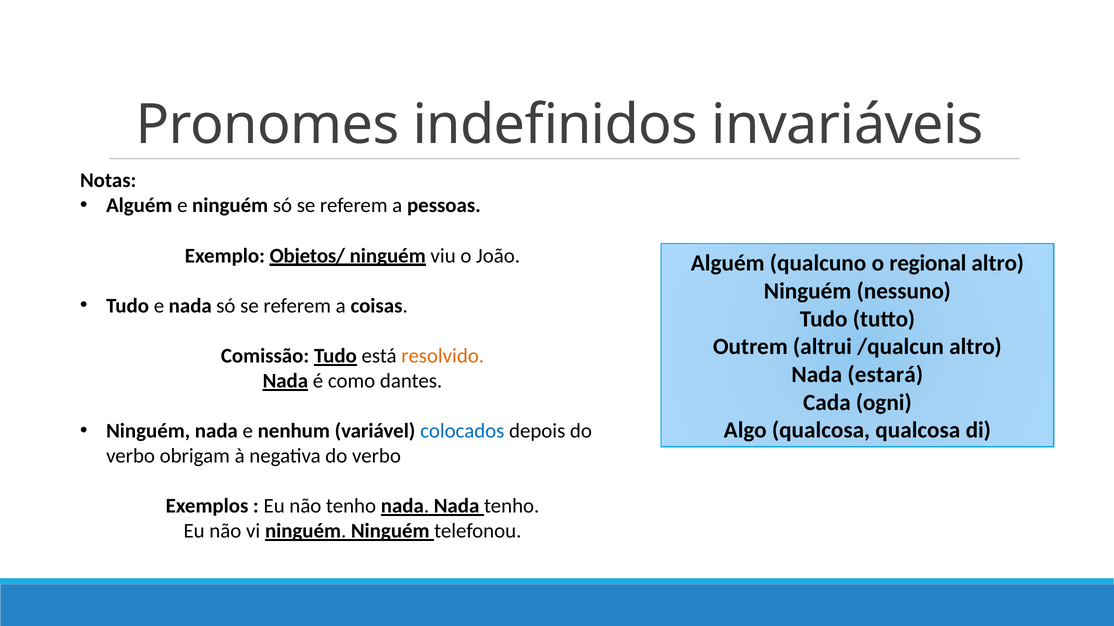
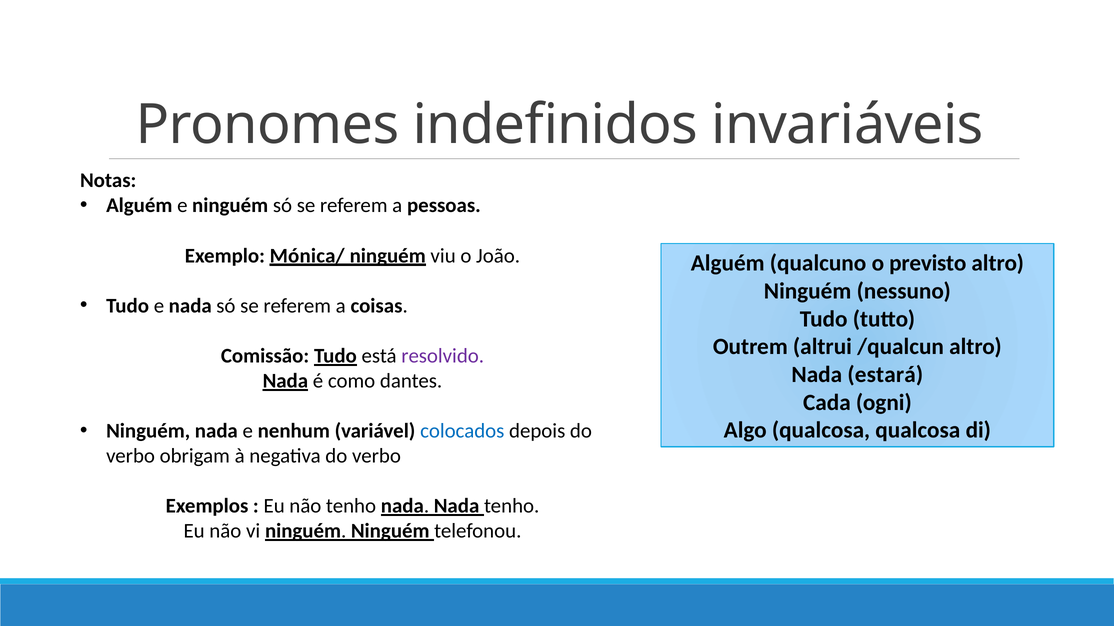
Objetos/: Objetos/ -> Mónica/
regional: regional -> previsto
resolvido colour: orange -> purple
